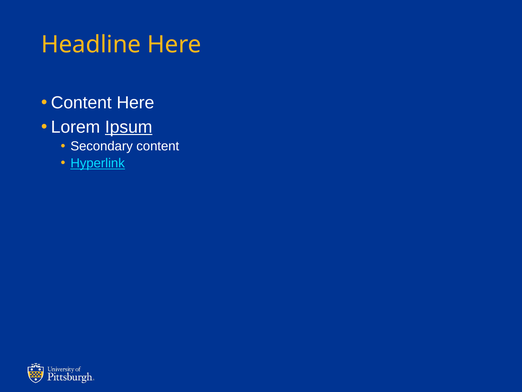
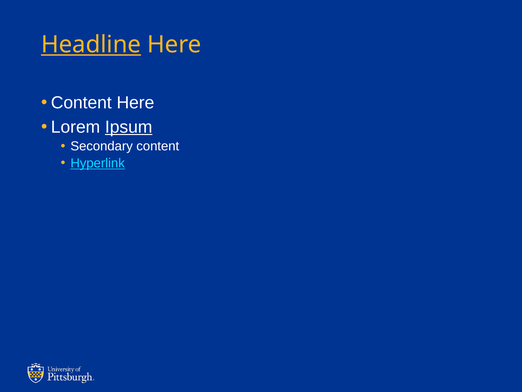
Headline underline: none -> present
